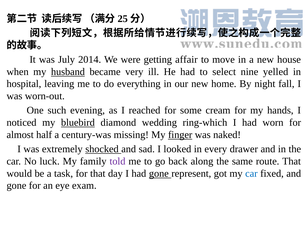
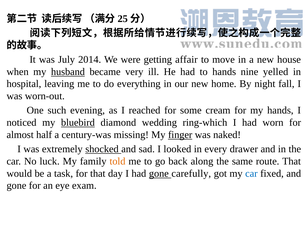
to select: select -> hands
told colour: purple -> orange
represent: represent -> carefully
